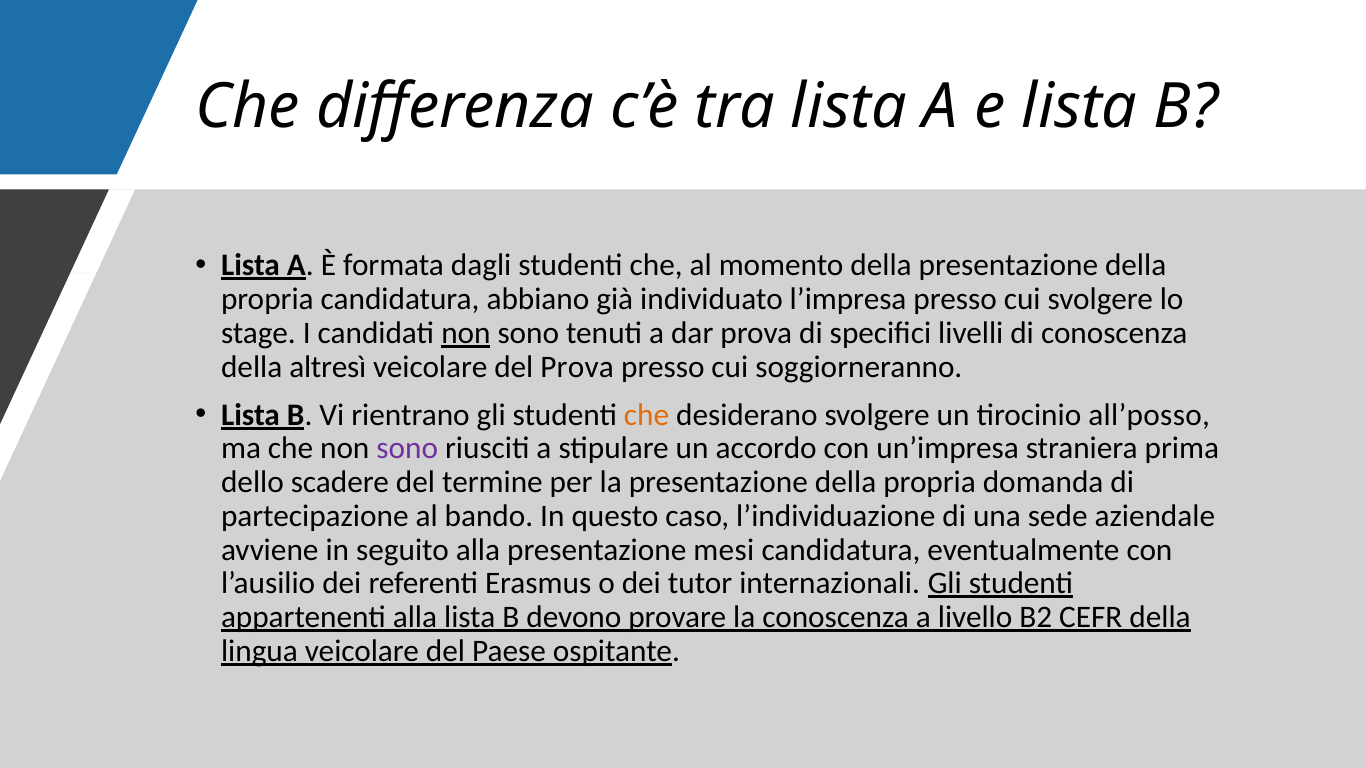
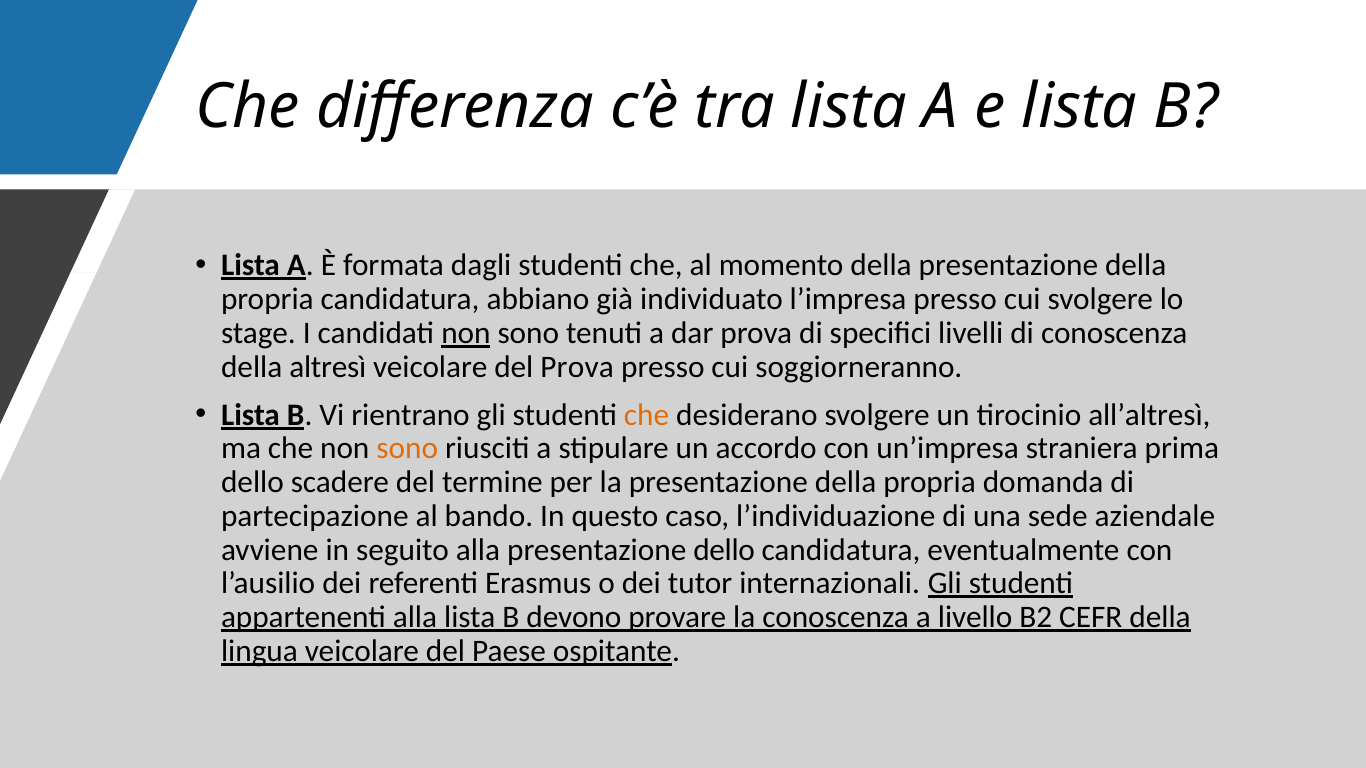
all’posso: all’posso -> all’altresì
sono at (407, 449) colour: purple -> orange
presentazione mesi: mesi -> dello
